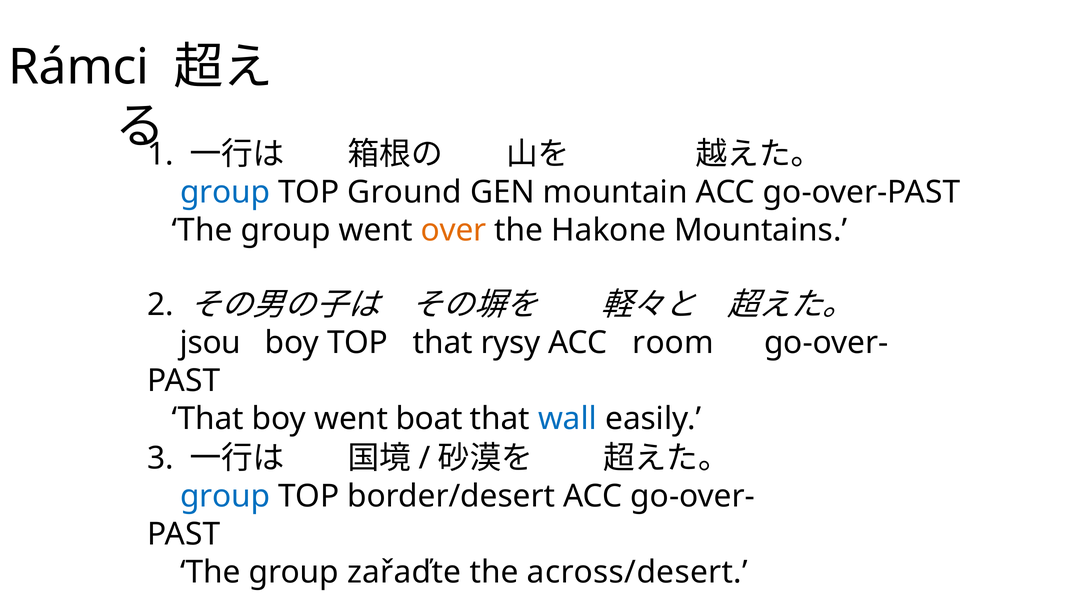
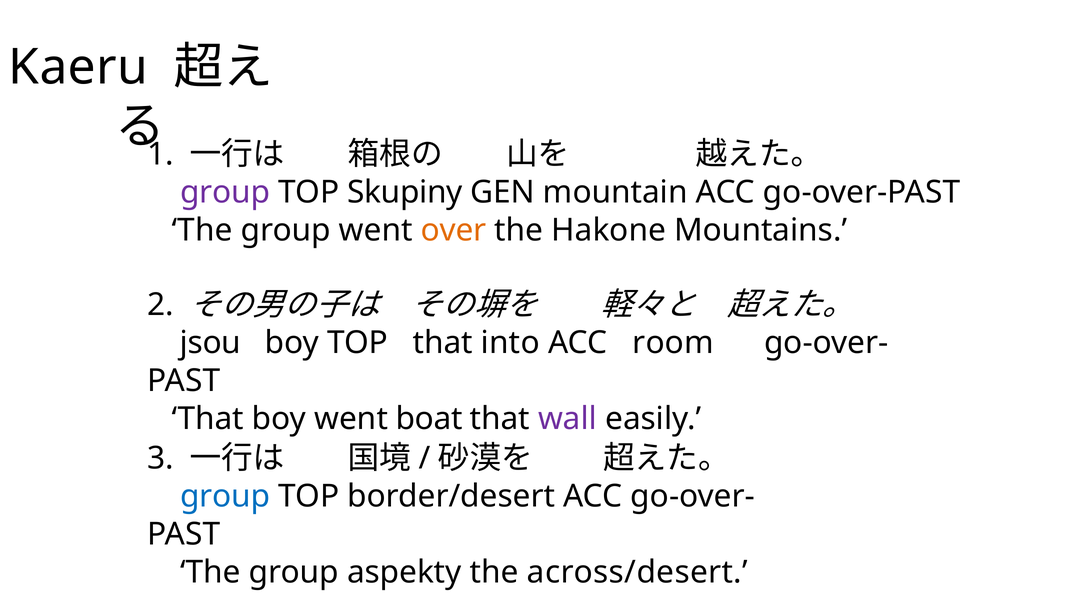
Rámci: Rámci -> Kaeru
group at (225, 192) colour: blue -> purple
Ground: Ground -> Skupiny
rysy: rysy -> into
wall colour: blue -> purple
zařaďte: zařaďte -> aspekty
